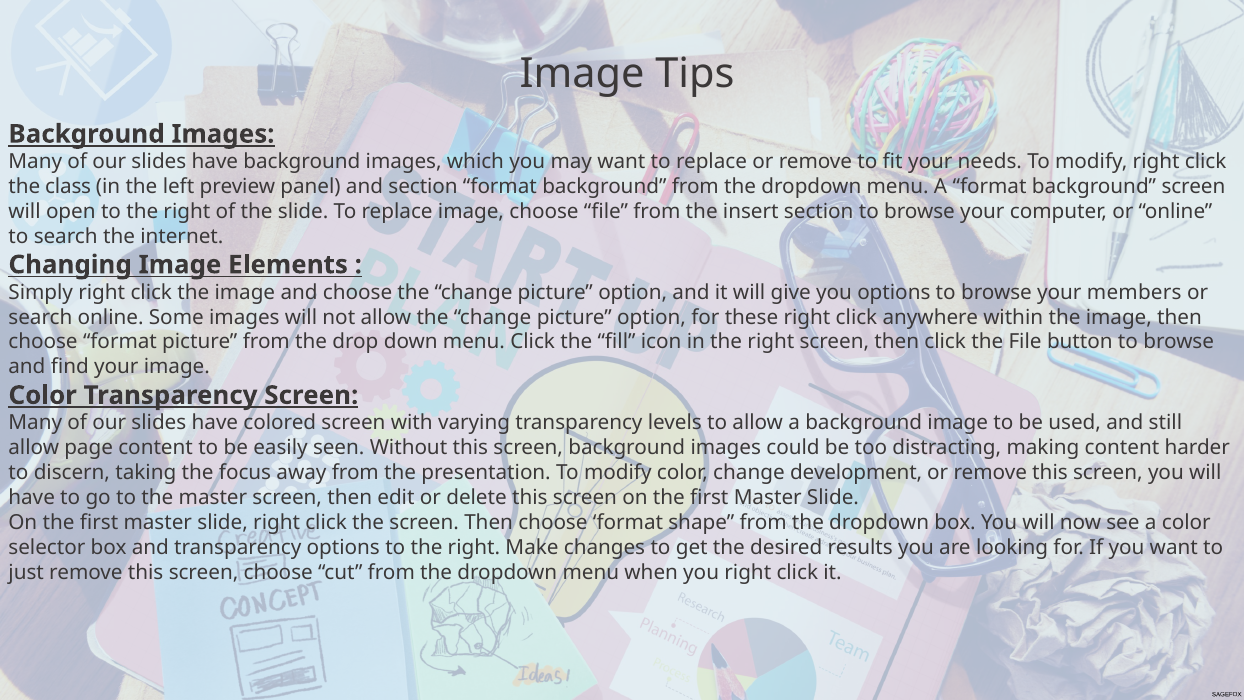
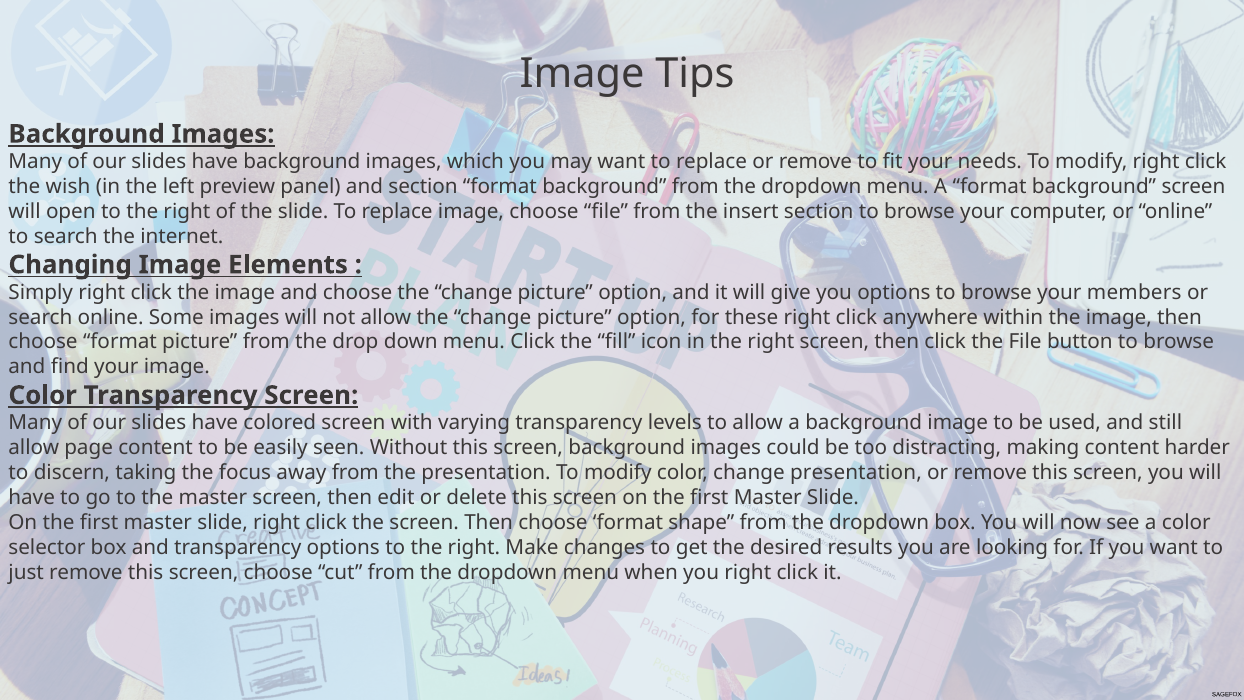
class: class -> wish
change development: development -> presentation
